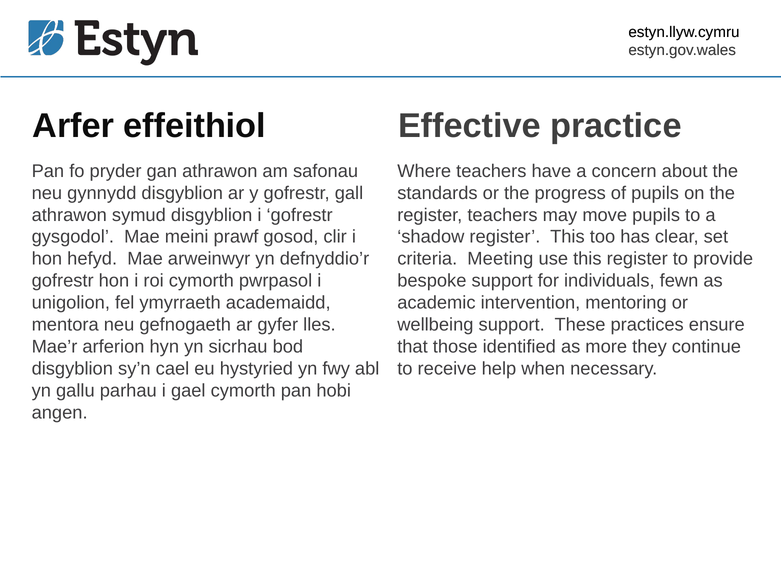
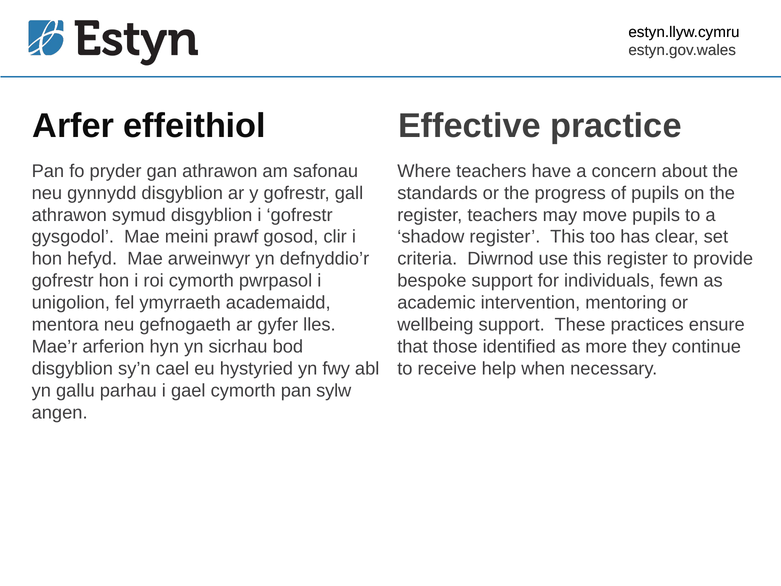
Meeting: Meeting -> Diwrnod
hobi: hobi -> sylw
